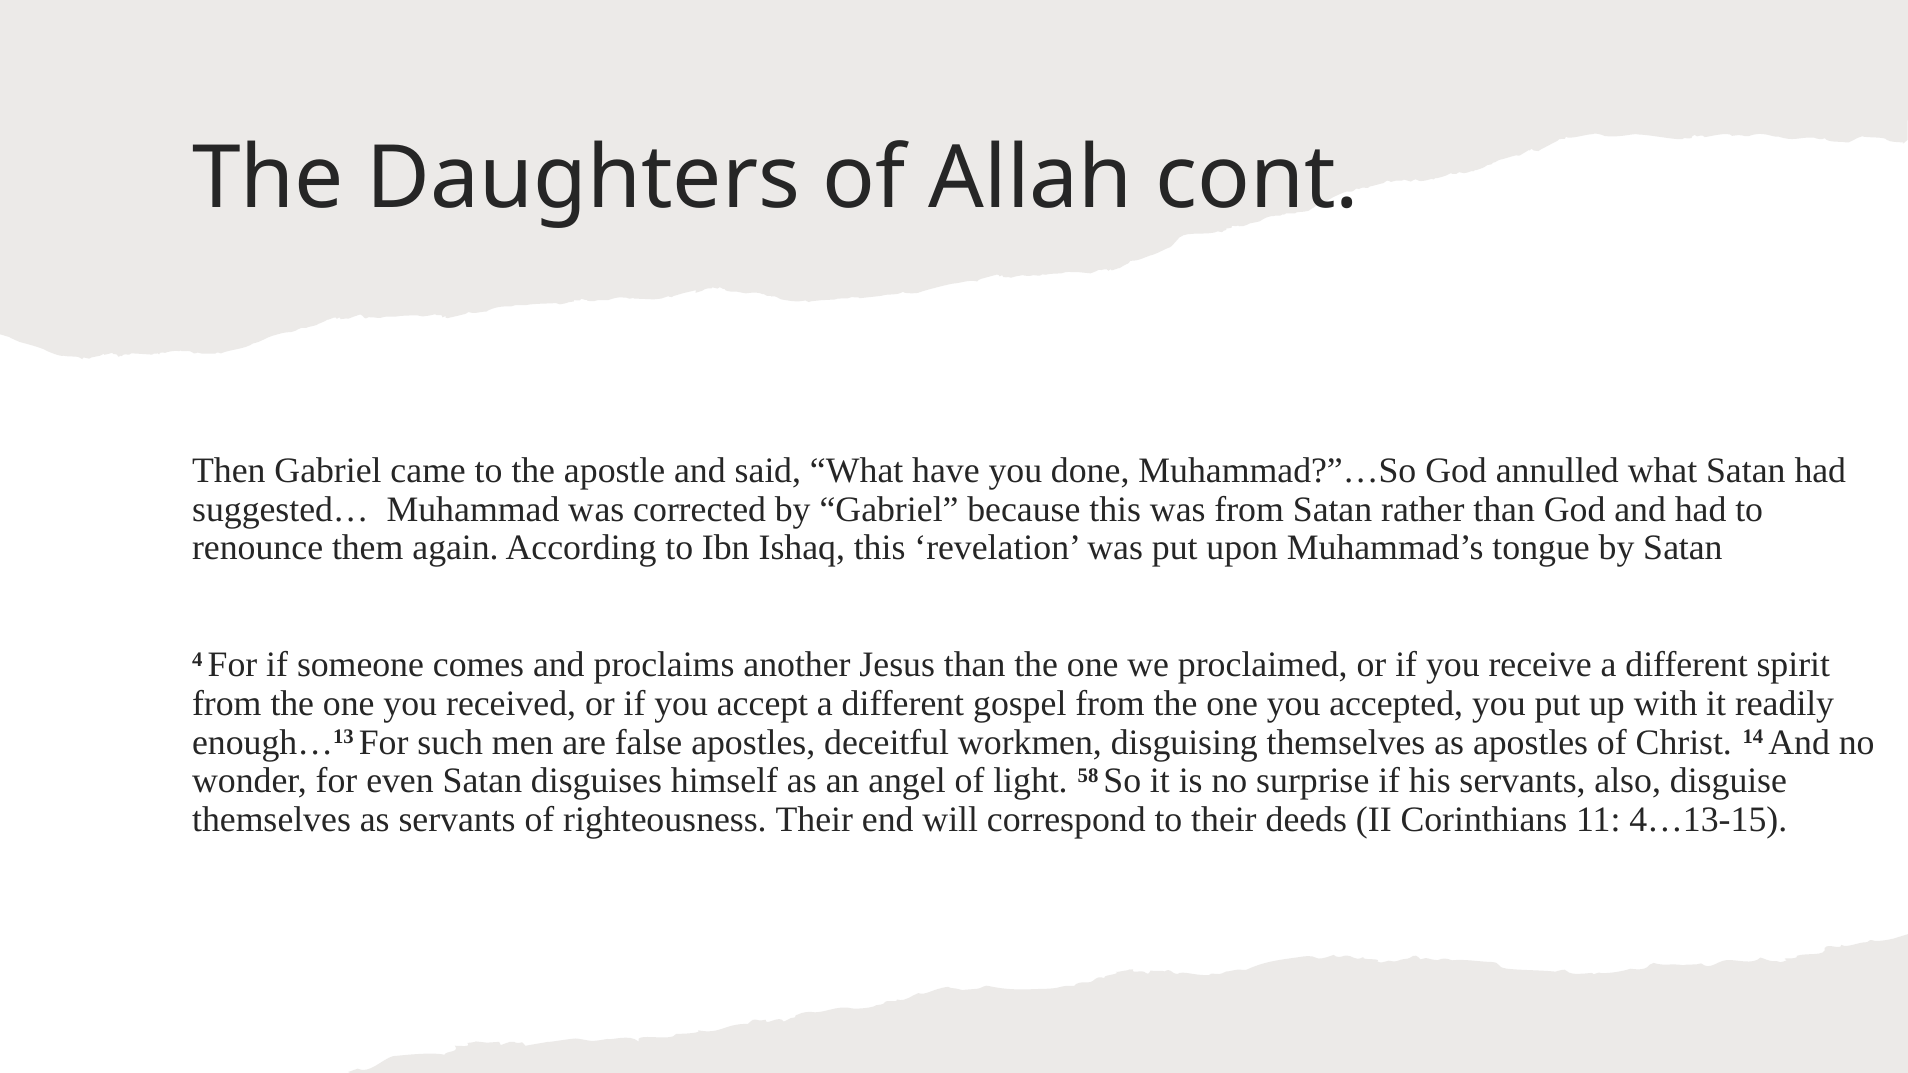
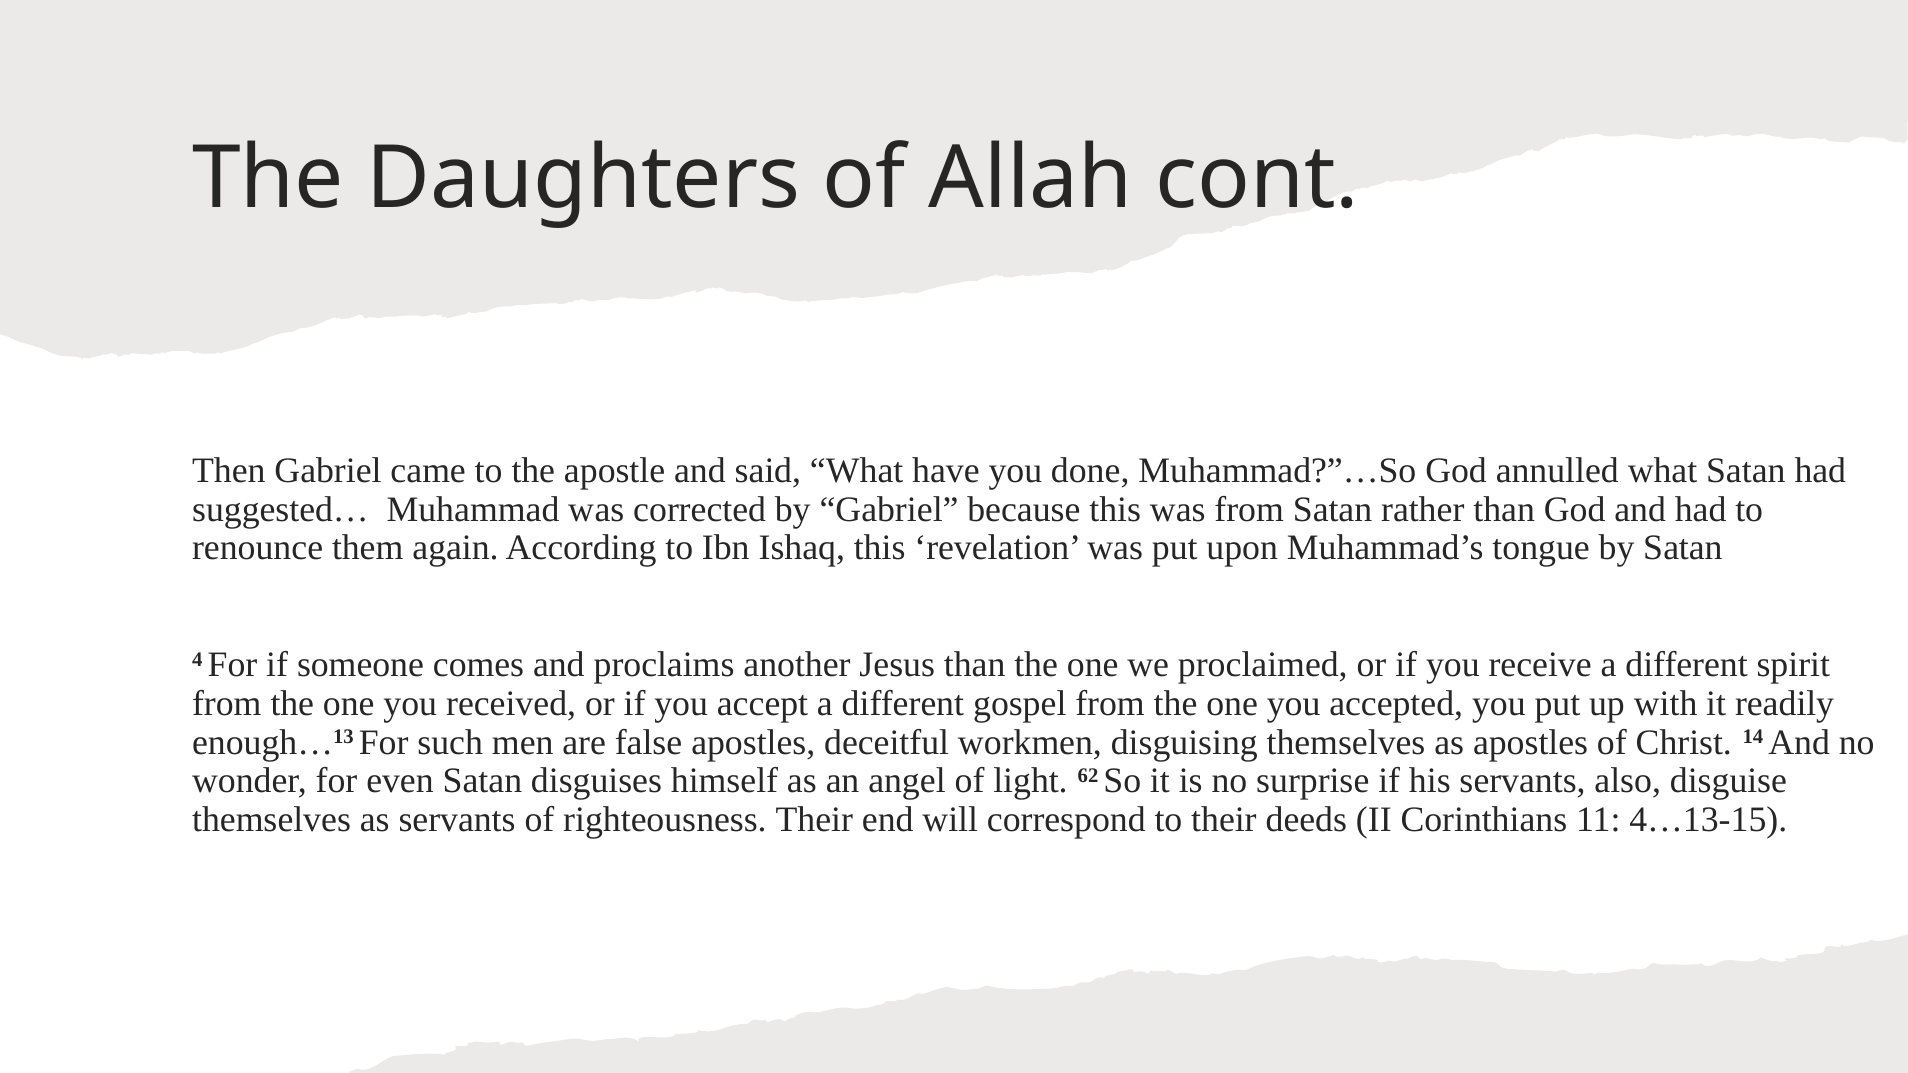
58: 58 -> 62
